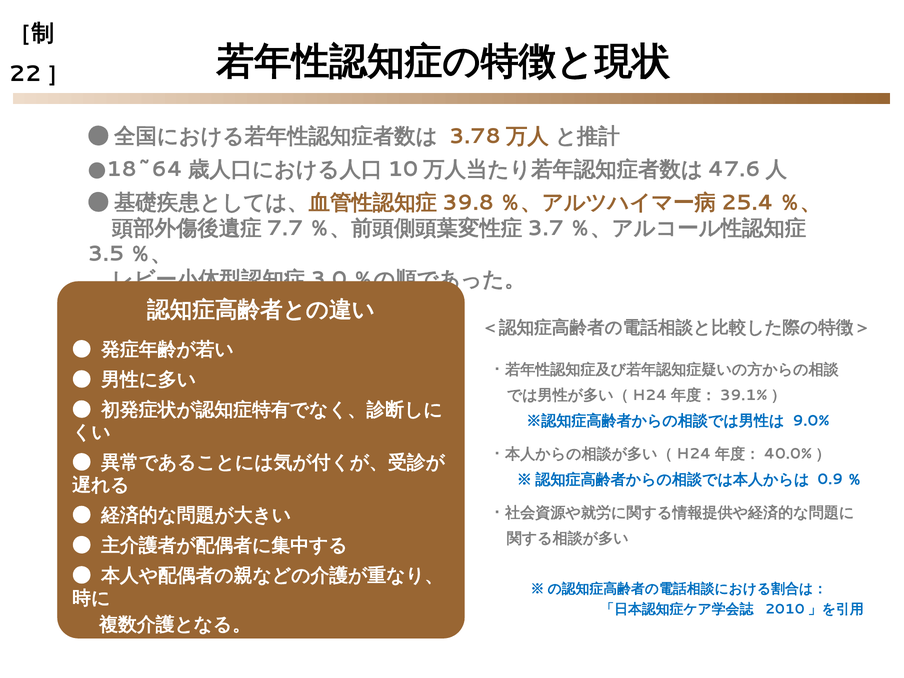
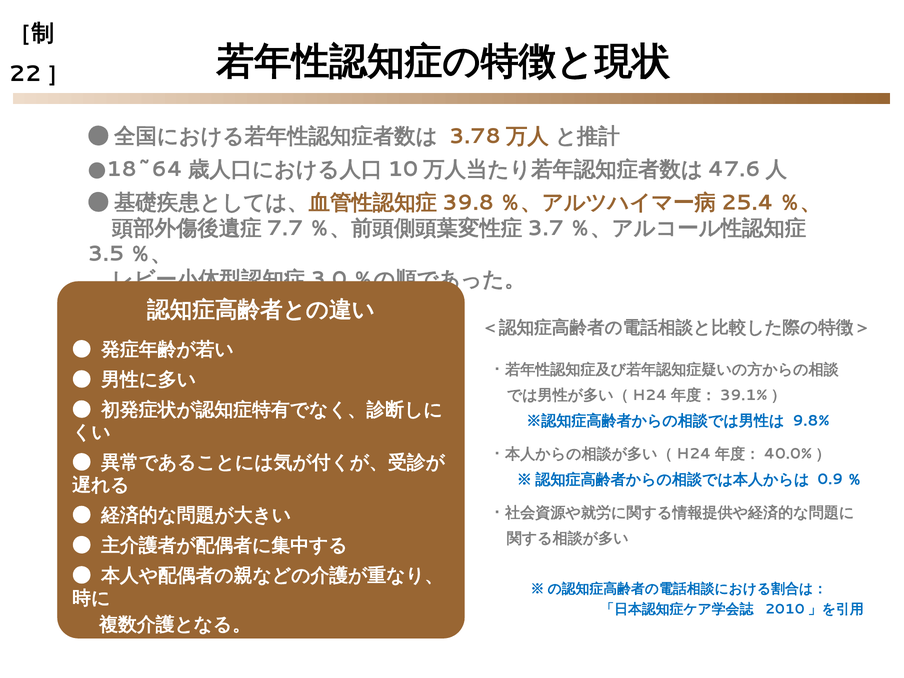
9.0%: 9.0% -> 9.8%
